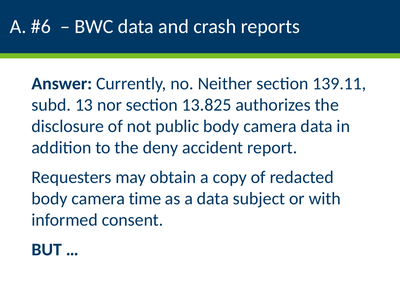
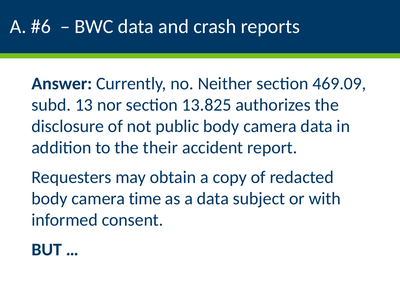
139.11: 139.11 -> 469.09
deny: deny -> their
